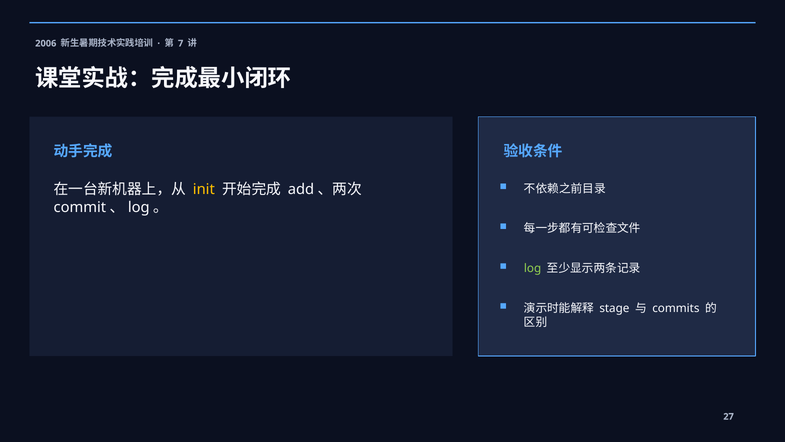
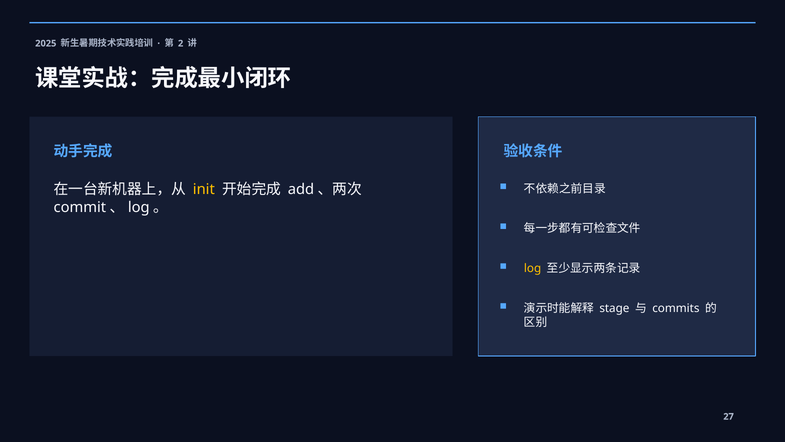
2006: 2006 -> 2025
7: 7 -> 2
log colour: light green -> yellow
